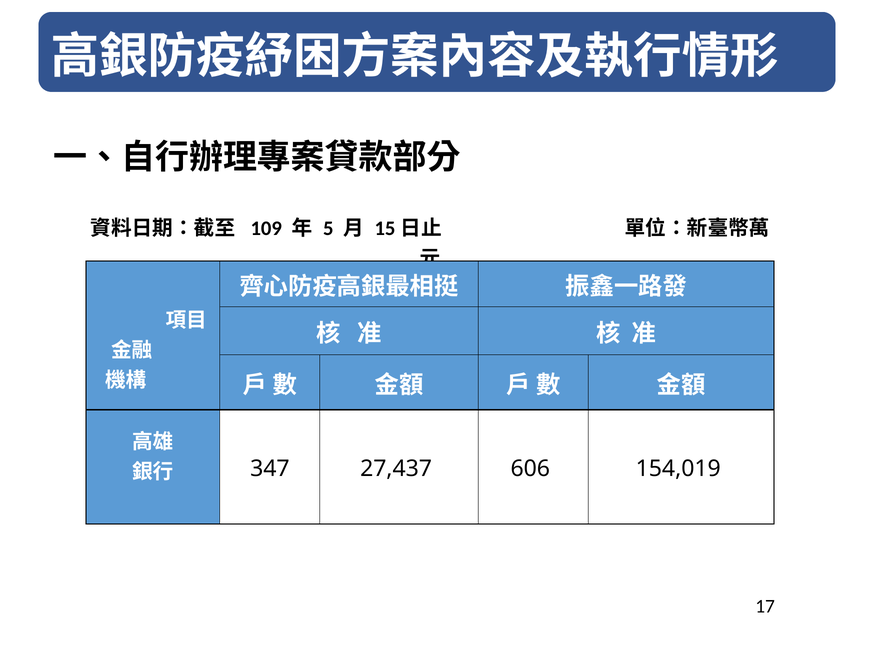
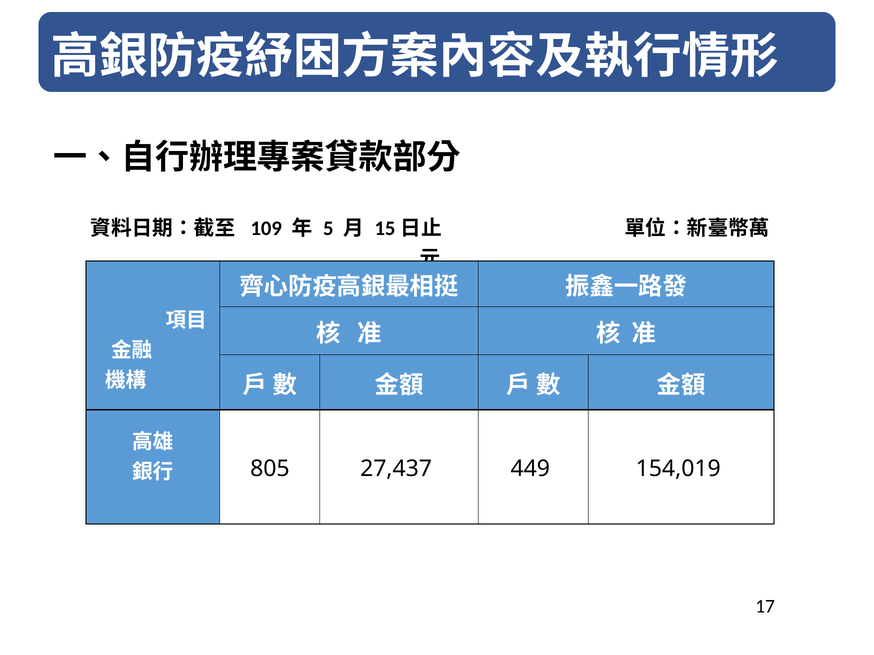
347: 347 -> 805
606: 606 -> 449
